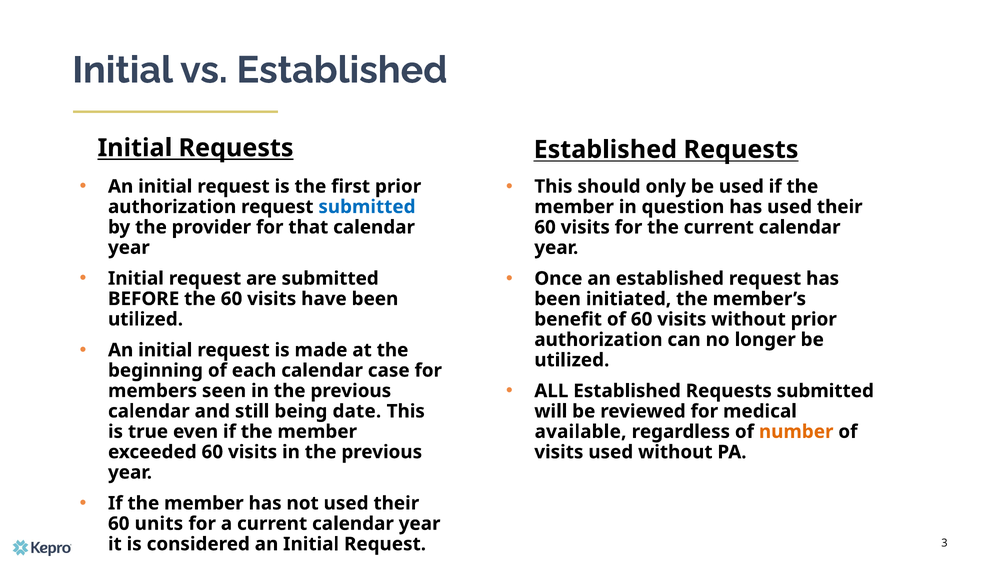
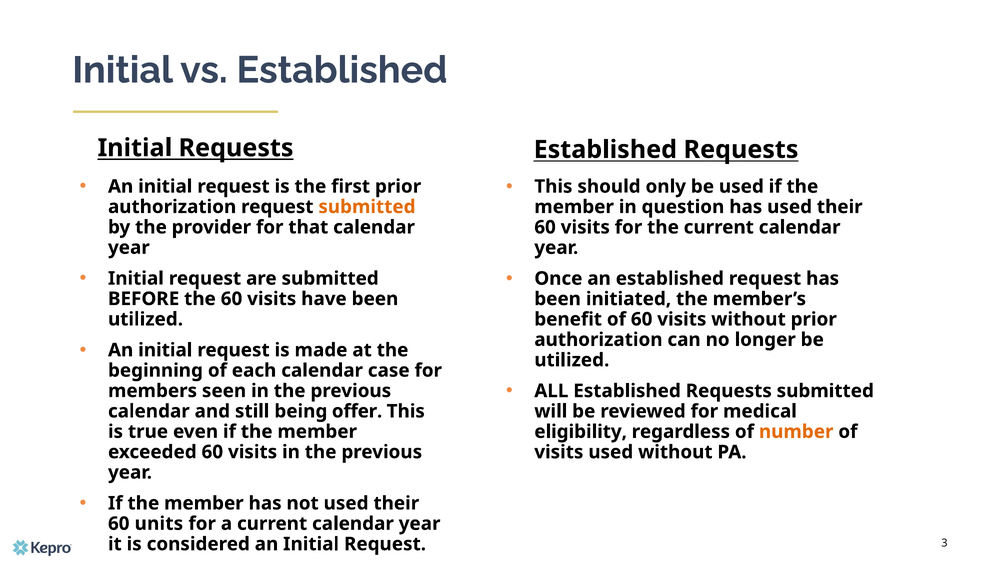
submitted at (367, 207) colour: blue -> orange
date: date -> offer
available: available -> eligibility
